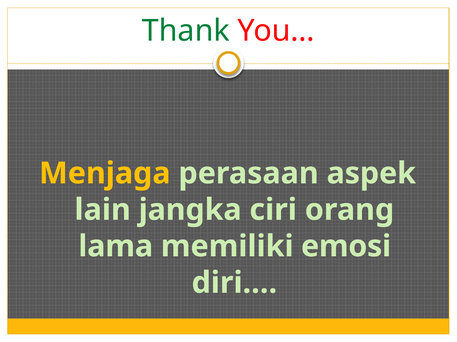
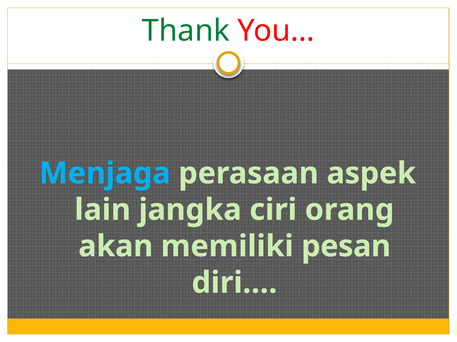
Menjaga colour: yellow -> light blue
lama: lama -> akan
emosi: emosi -> pesan
